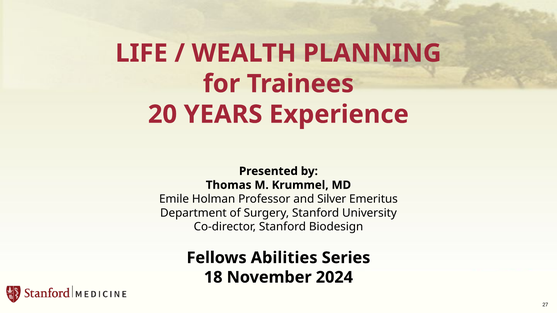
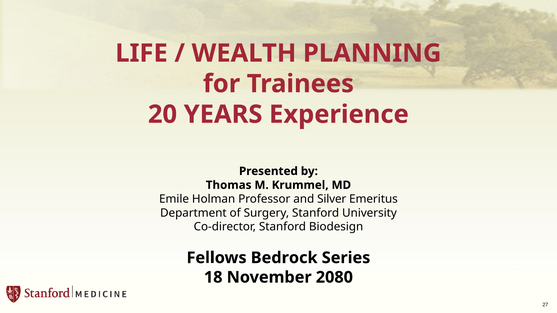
Abilities: Abilities -> Bedrock
2024: 2024 -> 2080
